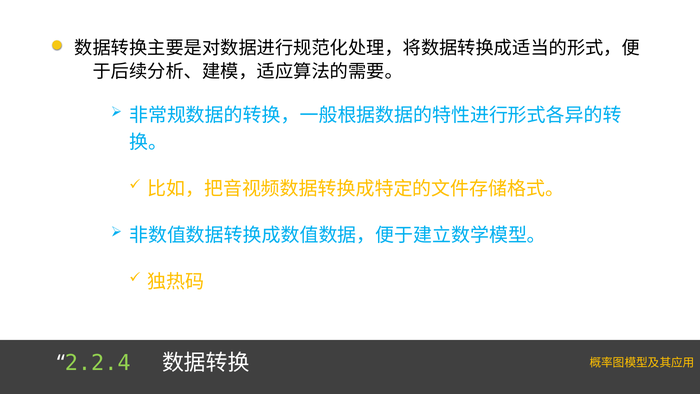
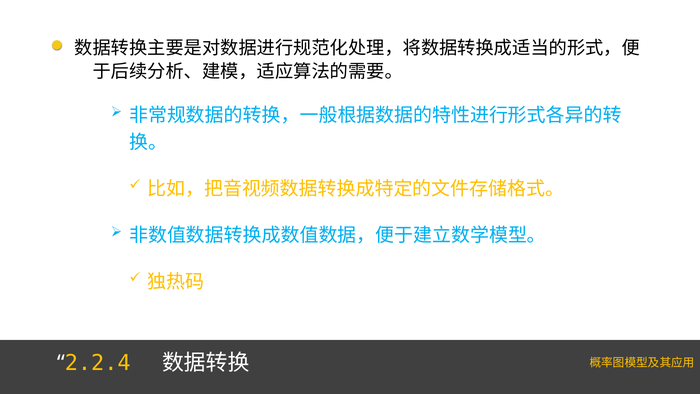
2.2.4 colour: light green -> yellow
